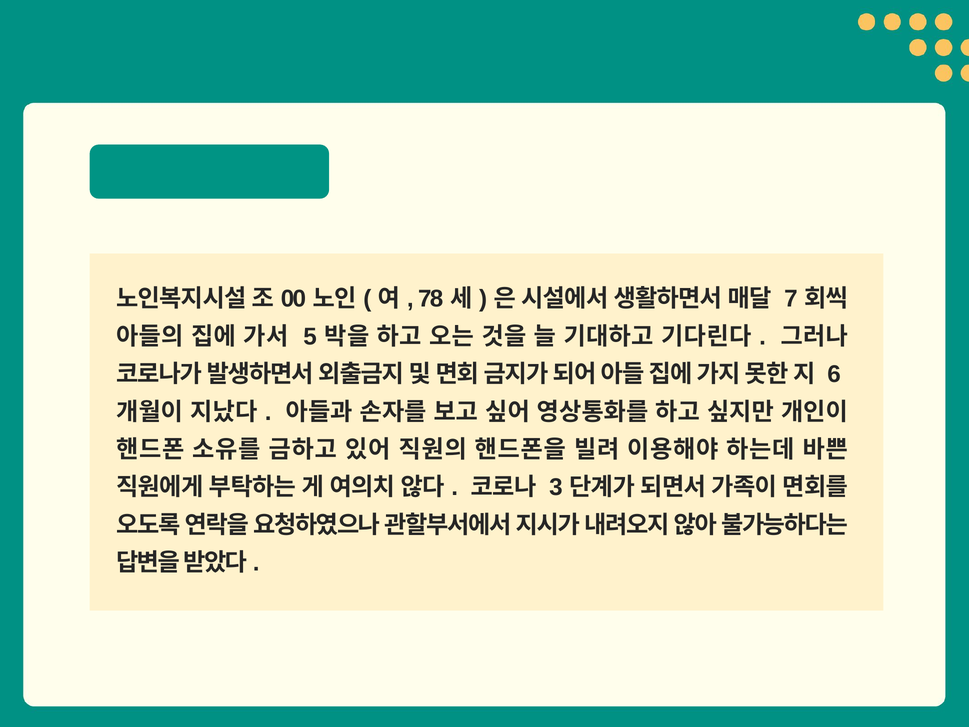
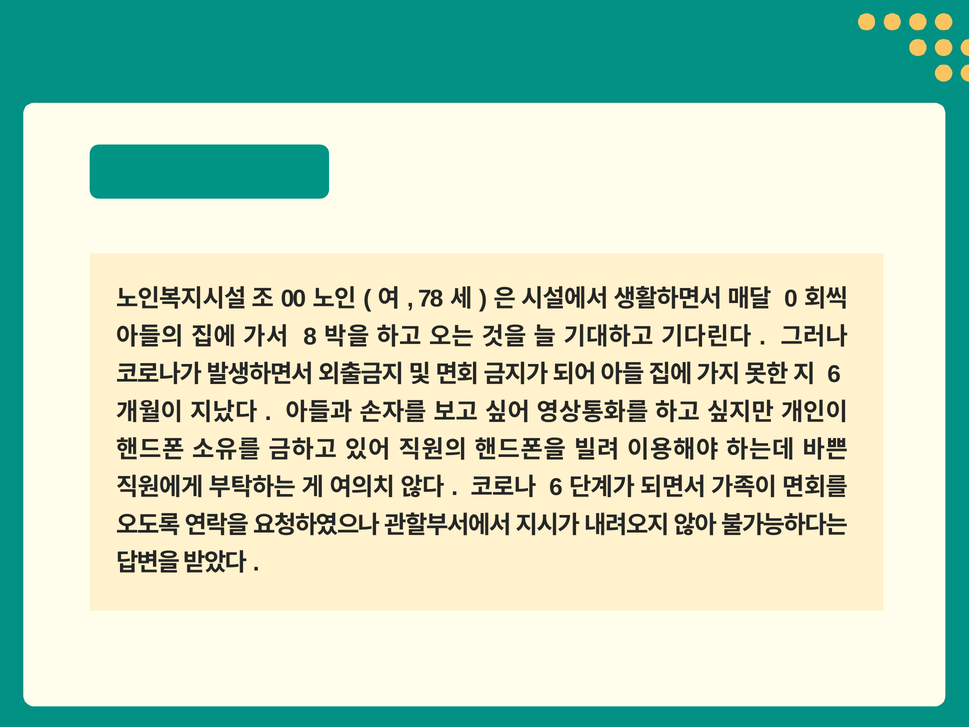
7: 7 -> 0
5: 5 -> 8
3 at (556, 487): 3 -> 6
